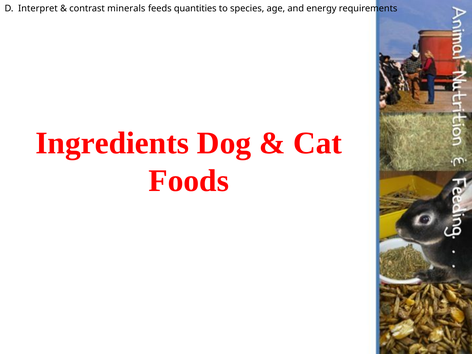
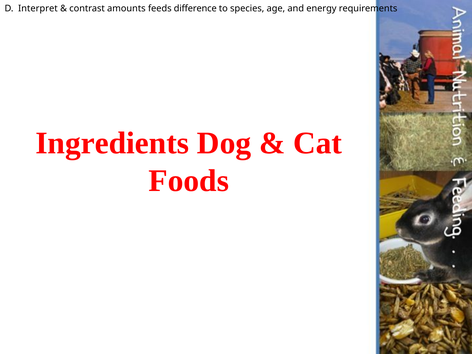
minerals: minerals -> amounts
quantities: quantities -> difference
